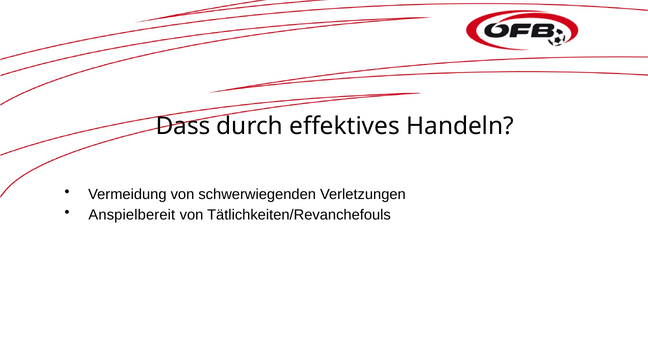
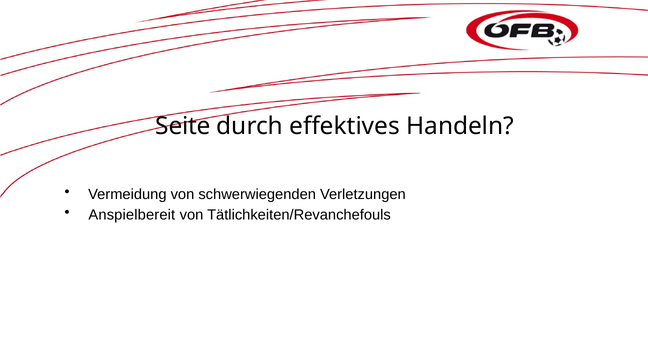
Dass: Dass -> Seite
